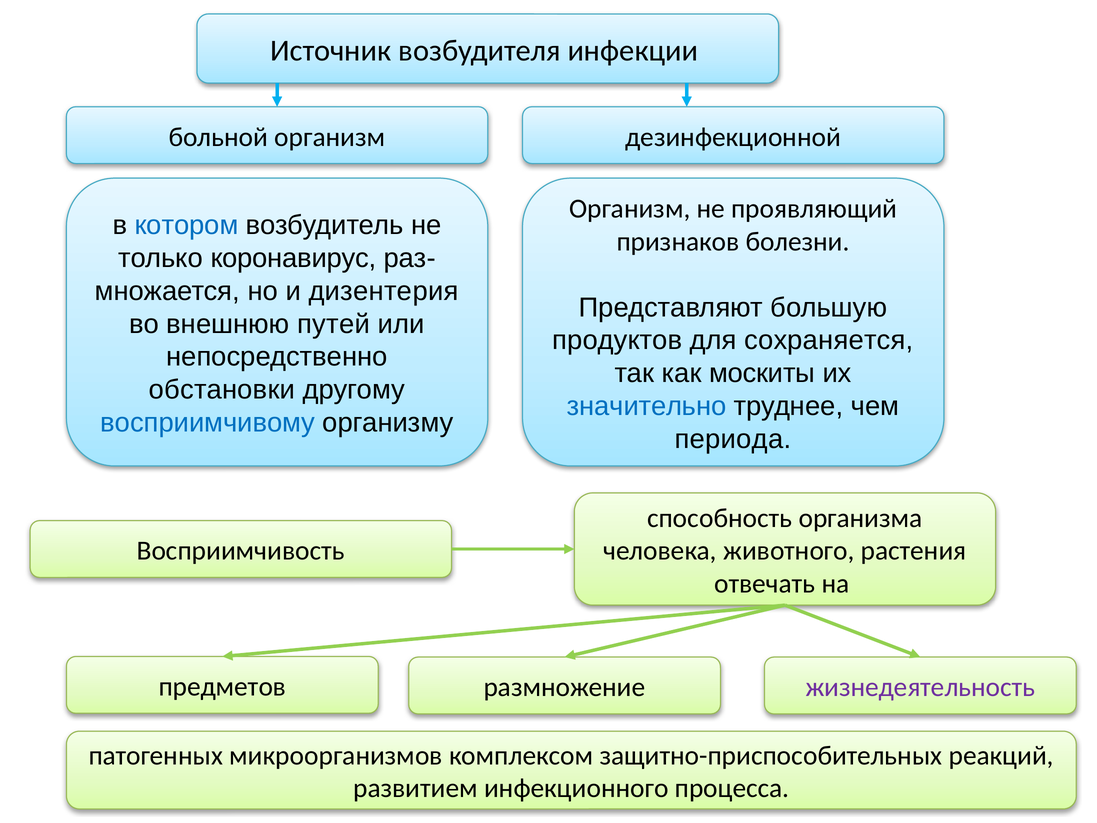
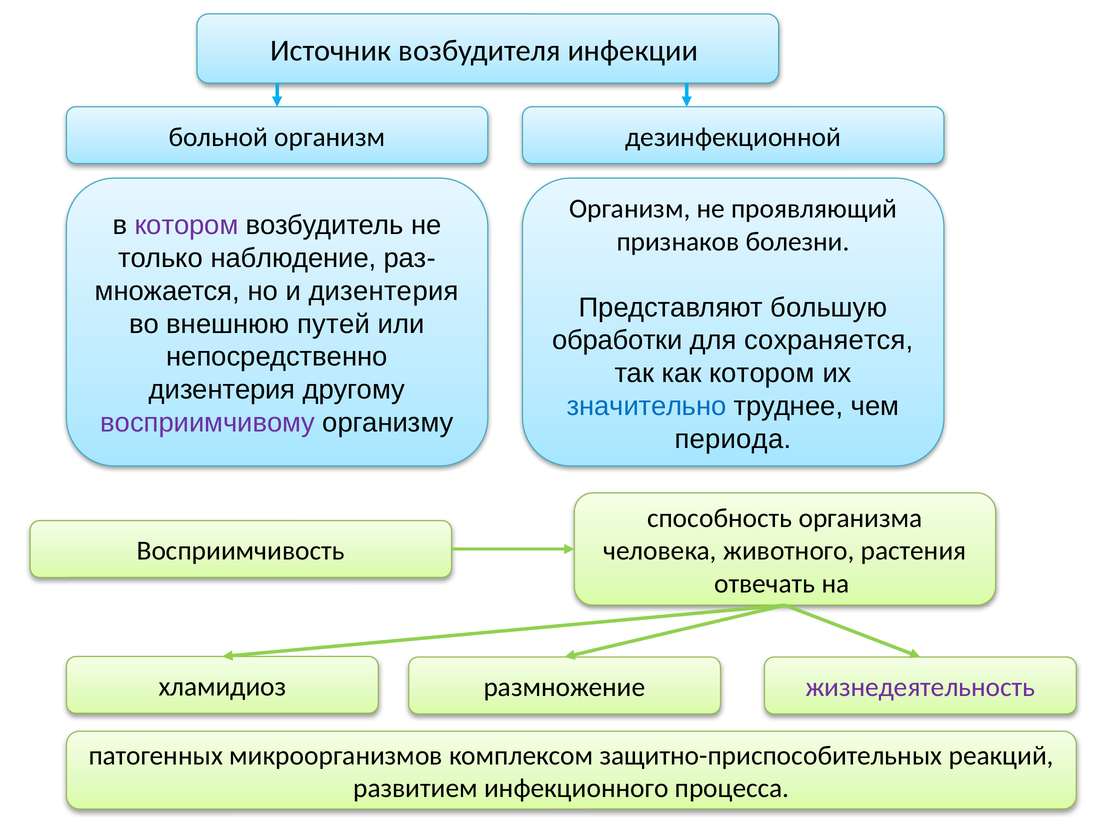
котором at (187, 225) colour: blue -> purple
коронавирус: коронавирус -> наблюдение
продуктов: продуктов -> обработки
как москиты: москиты -> котором
обстановки at (222, 390): обстановки -> дизентерия
восприимчивому colour: blue -> purple
предметов: предметов -> хламидиоз
